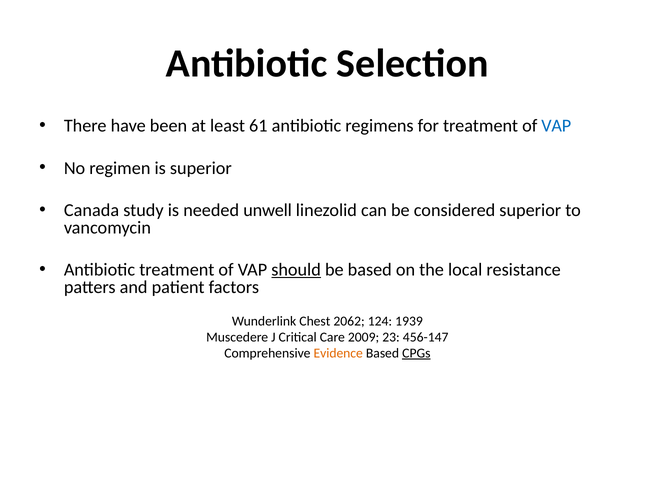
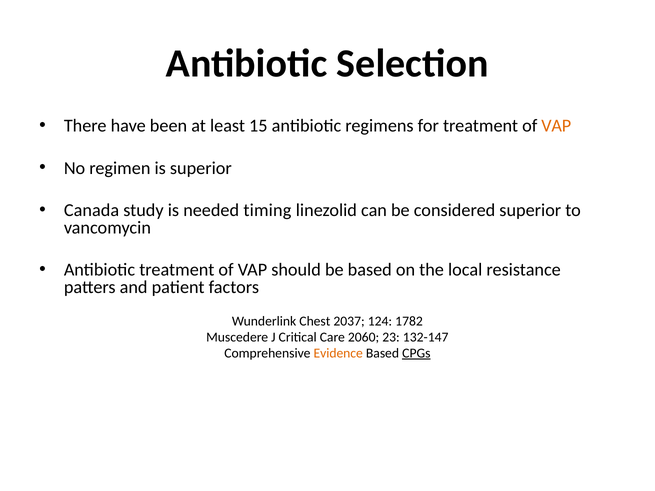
61: 61 -> 15
VAP at (556, 126) colour: blue -> orange
unwell: unwell -> timing
should underline: present -> none
2062: 2062 -> 2037
1939: 1939 -> 1782
2009: 2009 -> 2060
456-147: 456-147 -> 132-147
